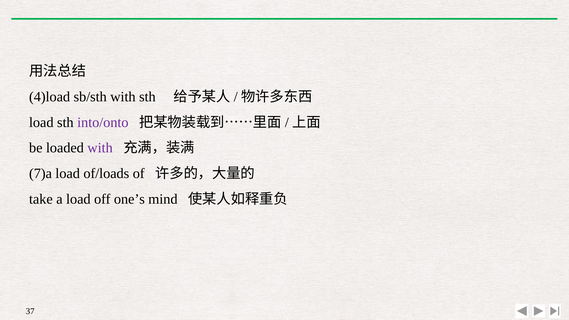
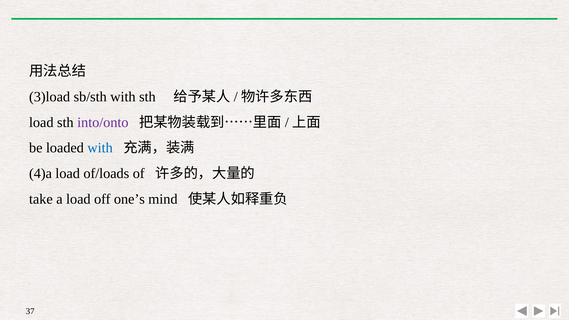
4)load: 4)load -> 3)load
with at (100, 148) colour: purple -> blue
7)a: 7)a -> 4)a
